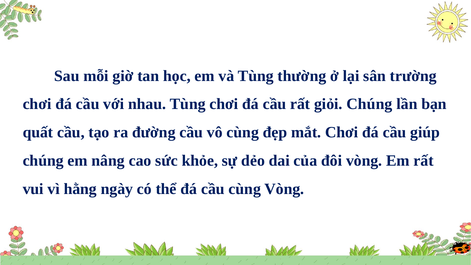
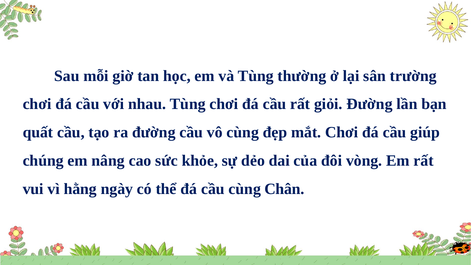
giỏi Chúng: Chúng -> Đường
cùng Vòng: Vòng -> Chân
